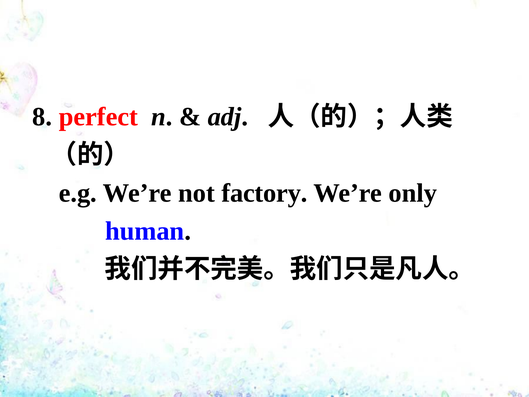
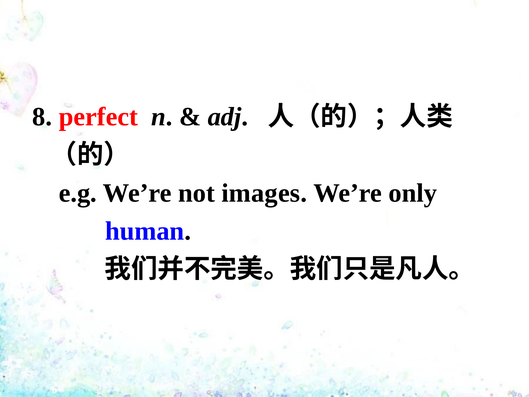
factory: factory -> images
